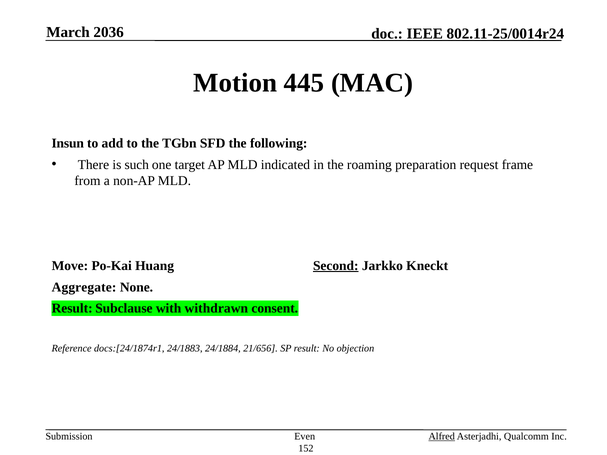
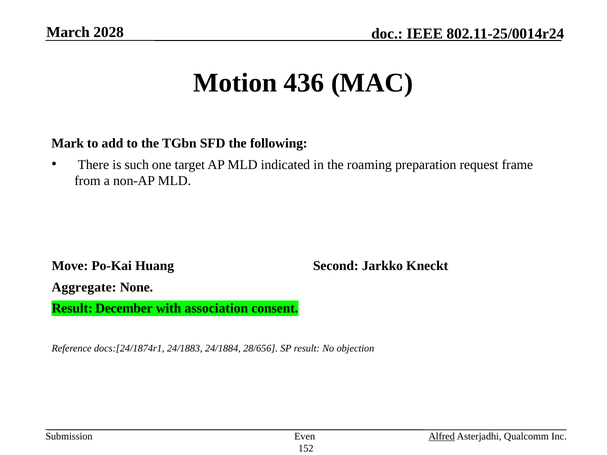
2036: 2036 -> 2028
445: 445 -> 436
Insun: Insun -> Mark
Second underline: present -> none
Subclause: Subclause -> December
withdrawn: withdrawn -> association
21/656: 21/656 -> 28/656
